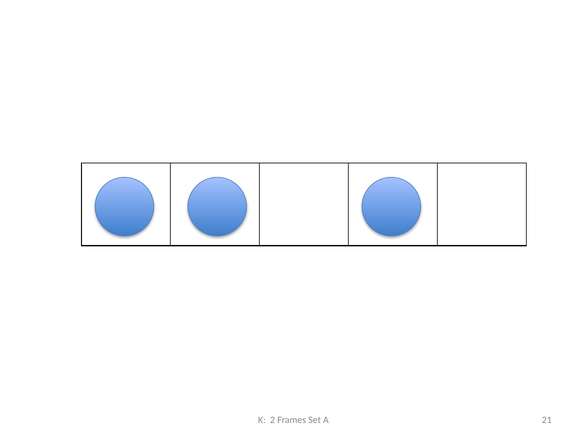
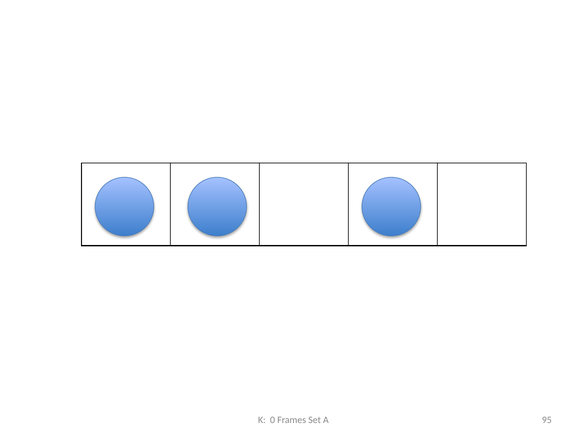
2: 2 -> 0
21: 21 -> 95
